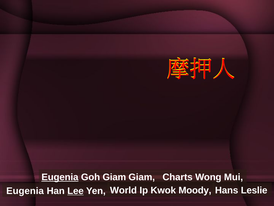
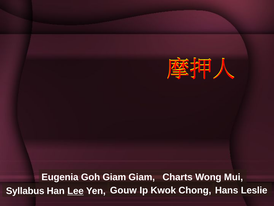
Eugenia at (60, 177) underline: present -> none
World: World -> Gouw
Moody: Moody -> Chong
Eugenia at (25, 190): Eugenia -> Syllabus
